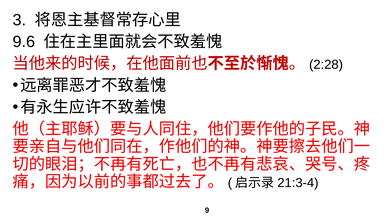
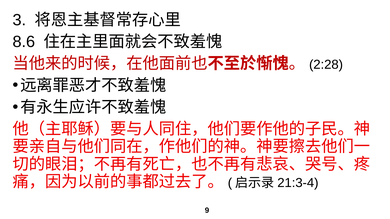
9.6: 9.6 -> 8.6
